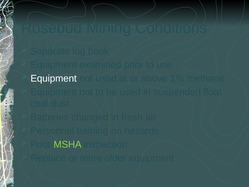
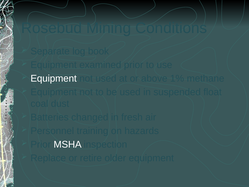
MSHA colour: light green -> white
